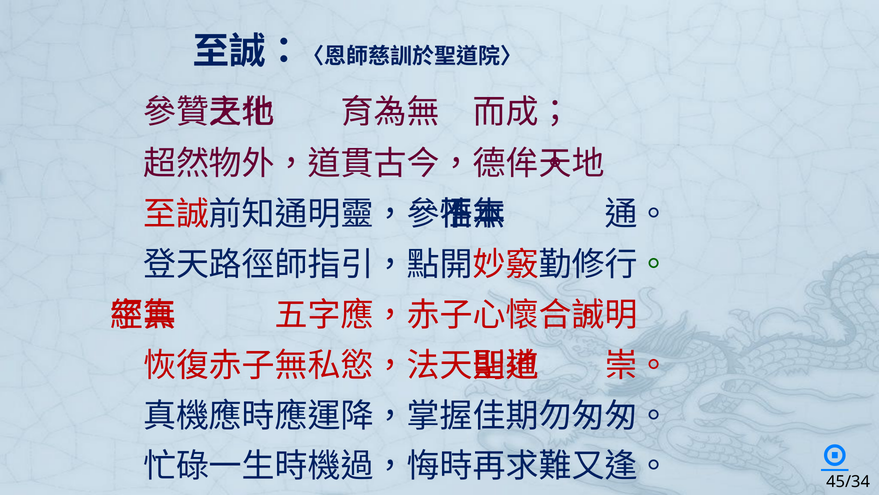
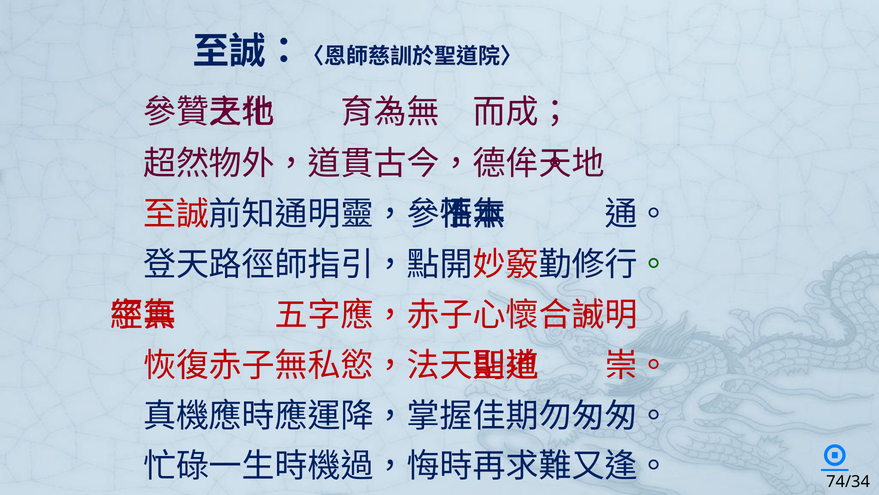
45/34: 45/34 -> 74/34
